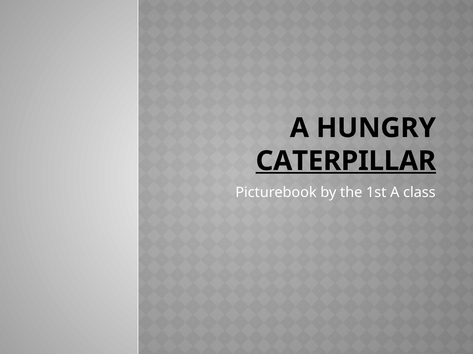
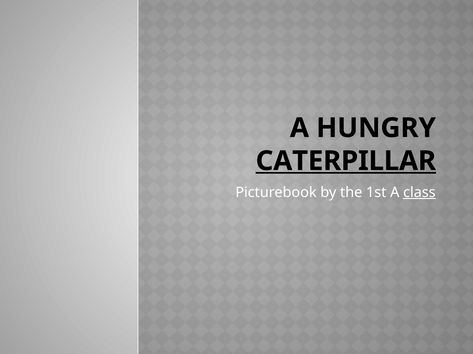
class underline: none -> present
